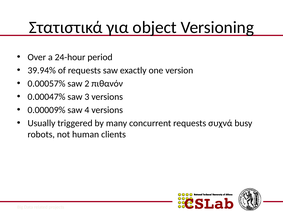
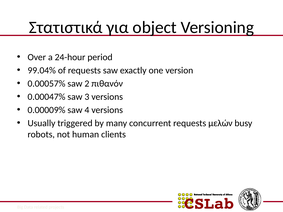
39.94%: 39.94% -> 99.04%
συχνά: συχνά -> μελών
